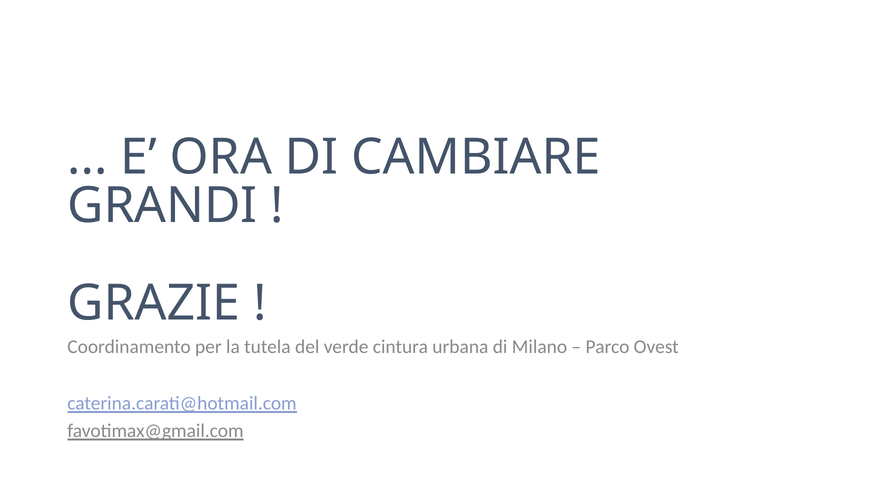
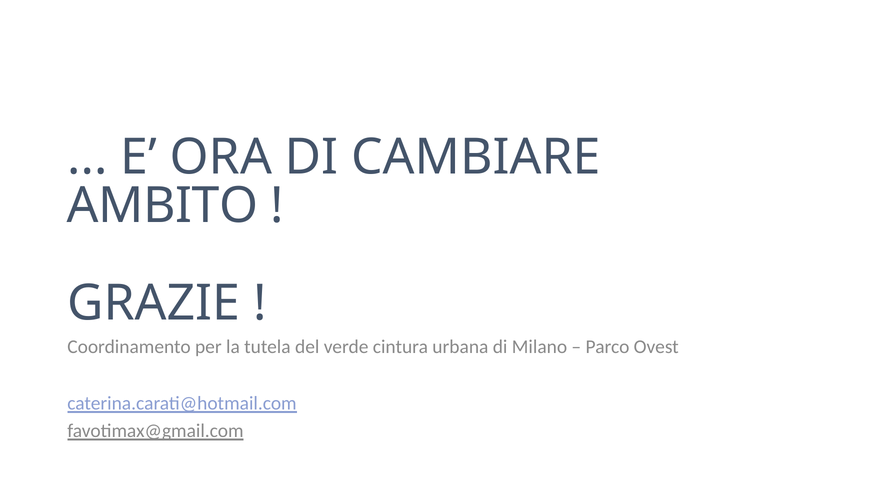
GRANDI: GRANDI -> AMBITO
